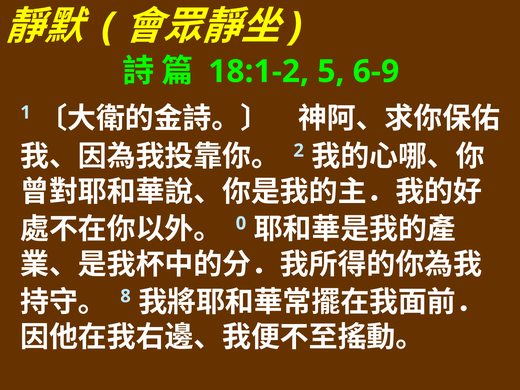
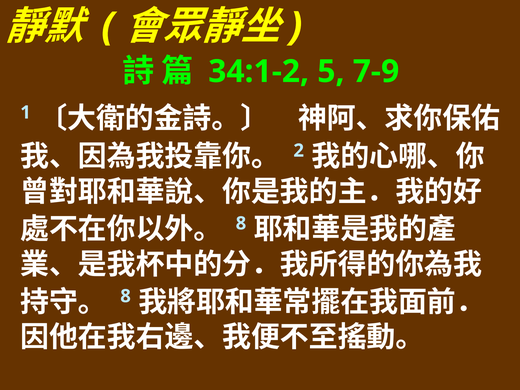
18:1-2: 18:1-2 -> 34:1-2
6-9: 6-9 -> 7-9
0 at (241, 223): 0 -> 8
